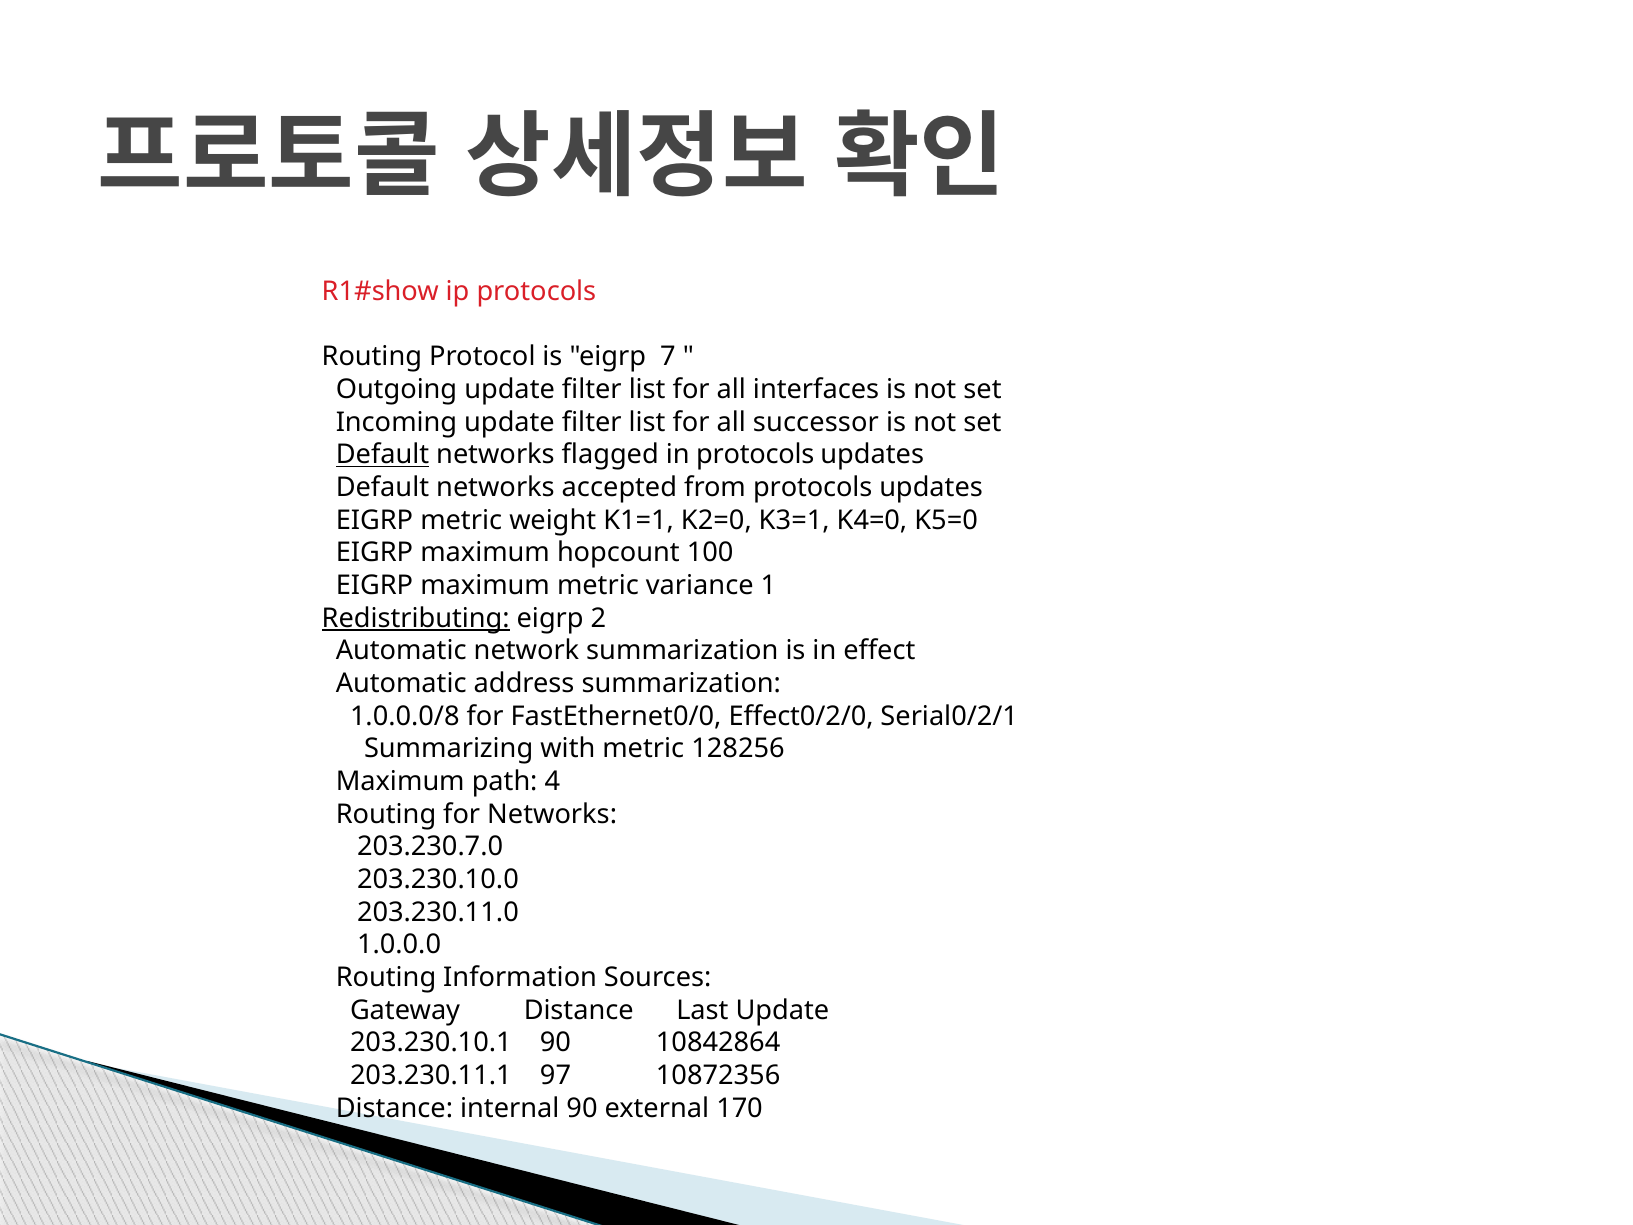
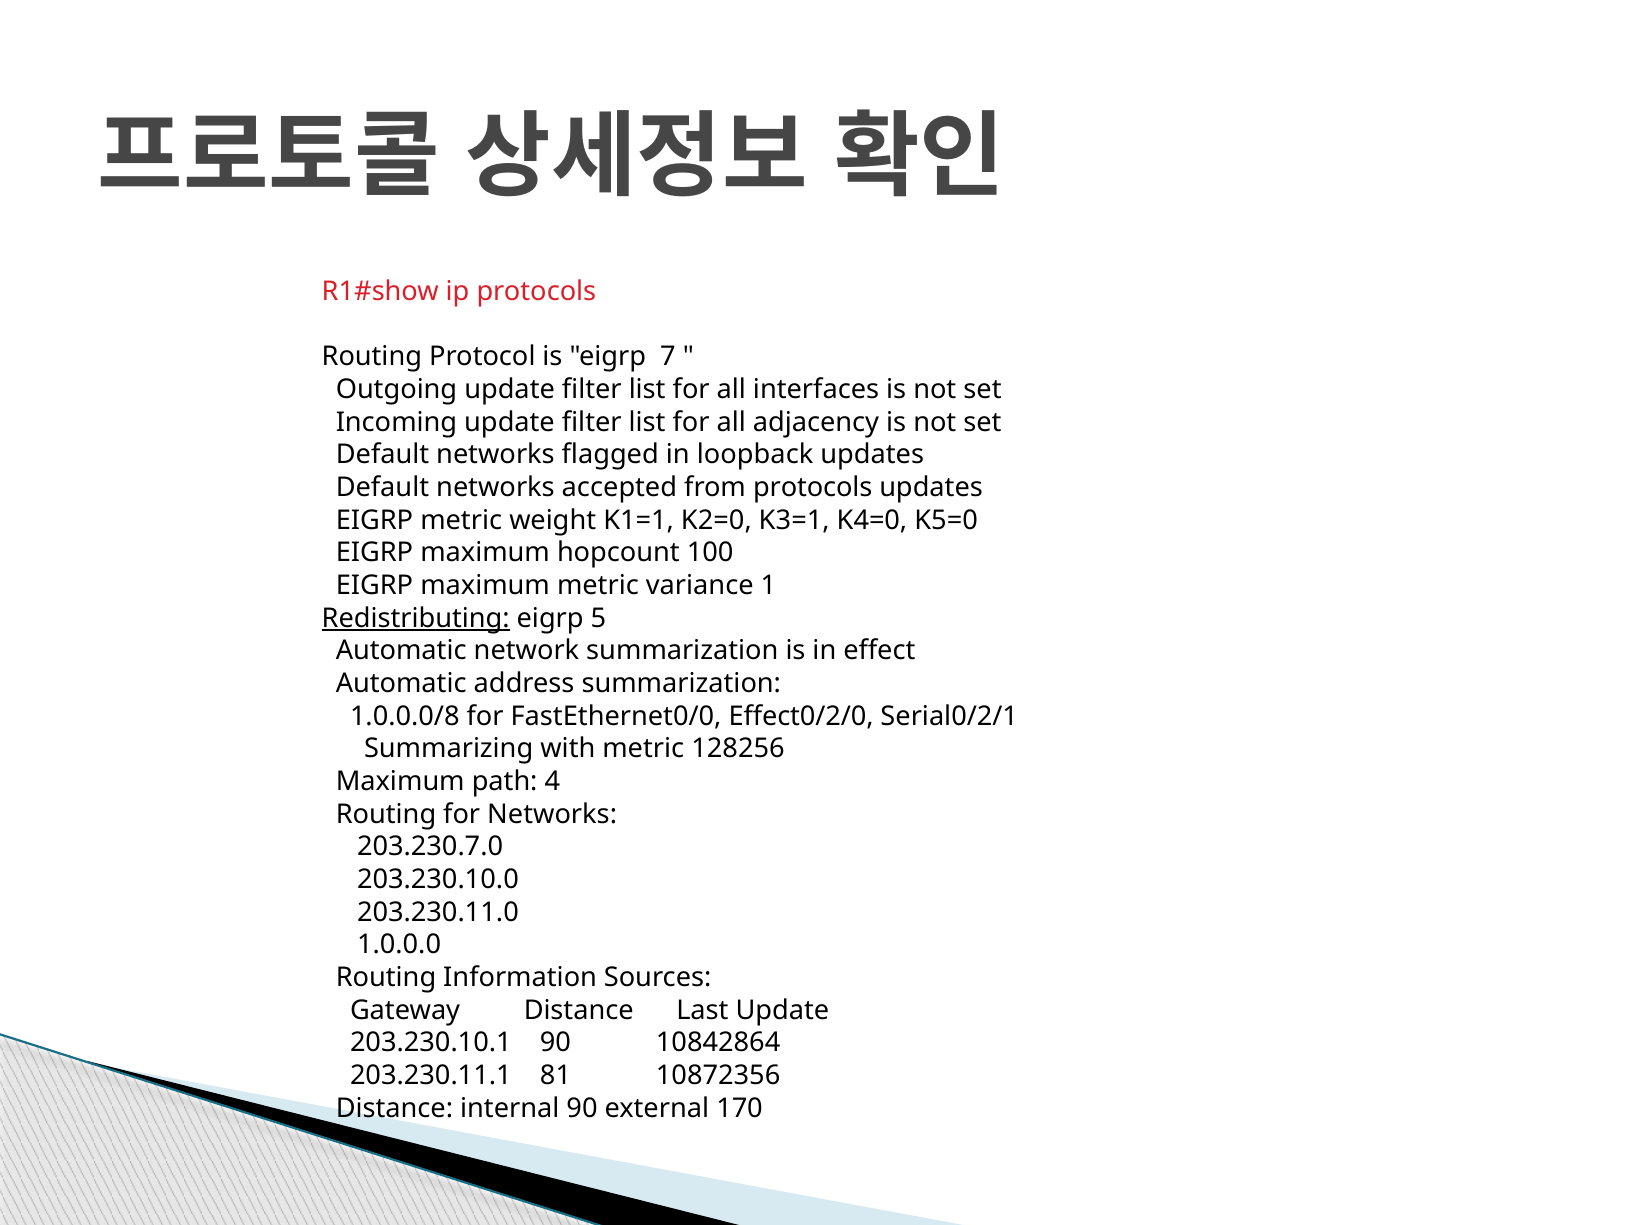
successor: successor -> adjacency
Default at (383, 455) underline: present -> none
in protocols: protocols -> loopback
2: 2 -> 5
97: 97 -> 81
